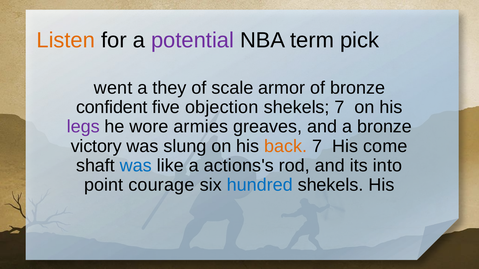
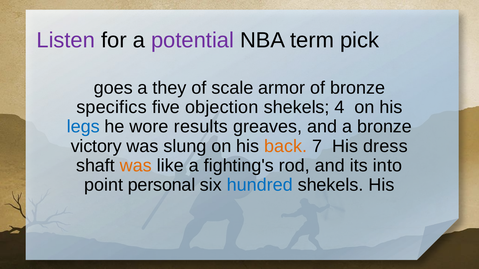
Listen colour: orange -> purple
went: went -> goes
confident: confident -> specifics
shekels 7: 7 -> 4
legs colour: purple -> blue
armies: armies -> results
come: come -> dress
was at (136, 166) colour: blue -> orange
actions's: actions's -> fighting's
courage: courage -> personal
